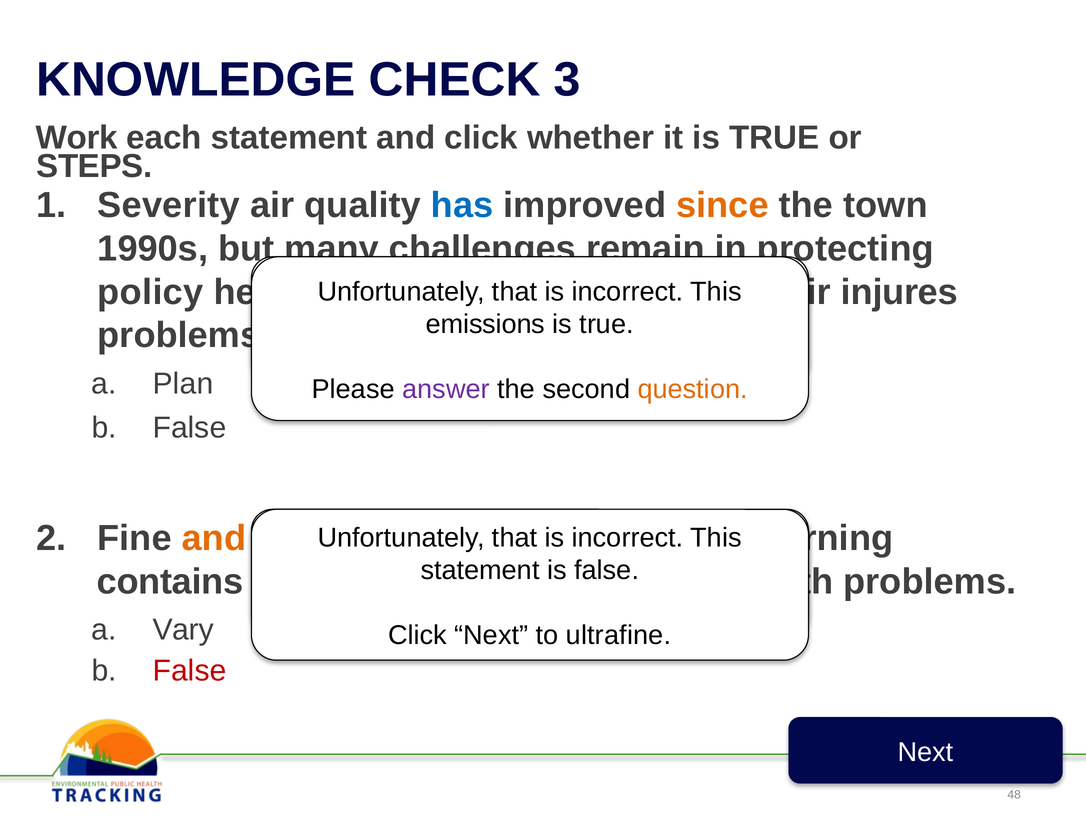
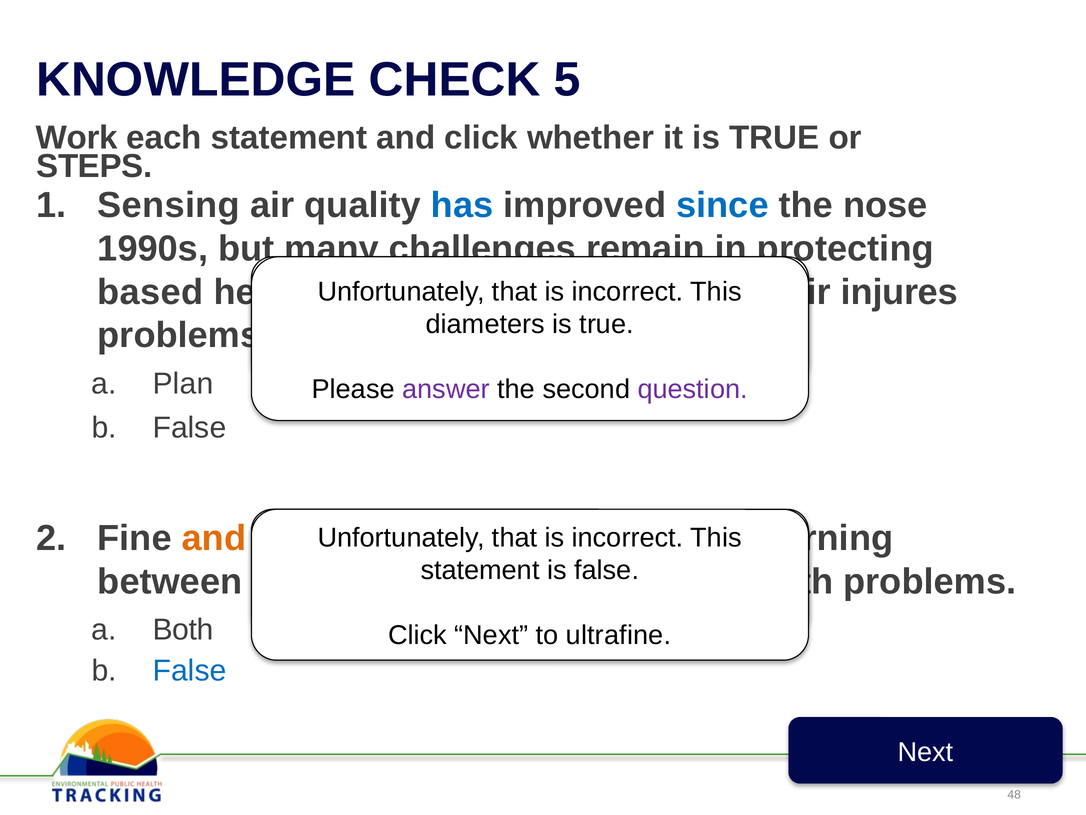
3: 3 -> 5
Severity: Severity -> Sensing
since colour: orange -> blue
town: town -> nose
policy: policy -> based
emissions: emissions -> diameters
question at (693, 389) colour: orange -> purple
contains: contains -> between
Vary: Vary -> Both
False at (190, 670) colour: red -> blue
